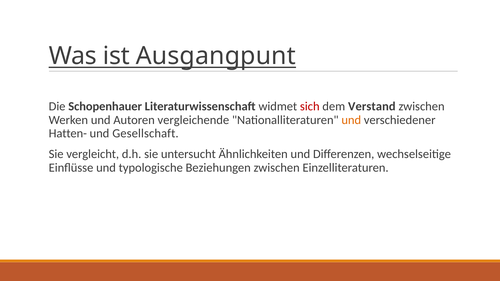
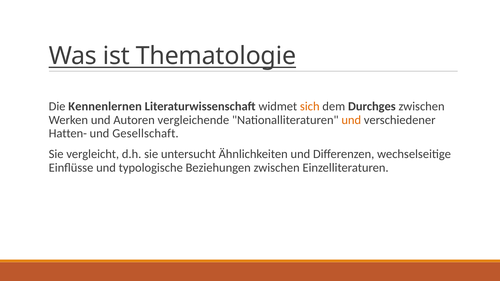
Ausgangpunt: Ausgangpunt -> Thematologie
Schopenhauer: Schopenhauer -> Kennenlernen
sich colour: red -> orange
Verstand: Verstand -> Durchges
